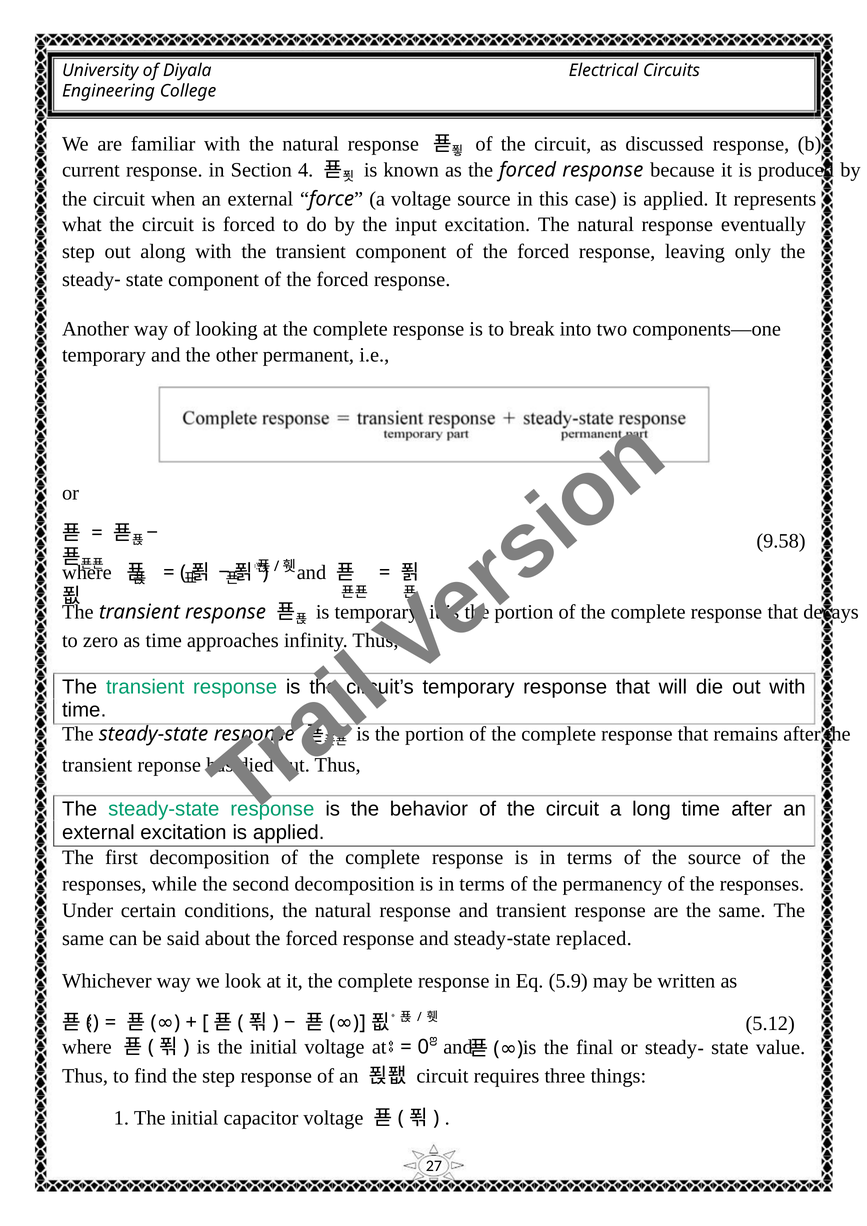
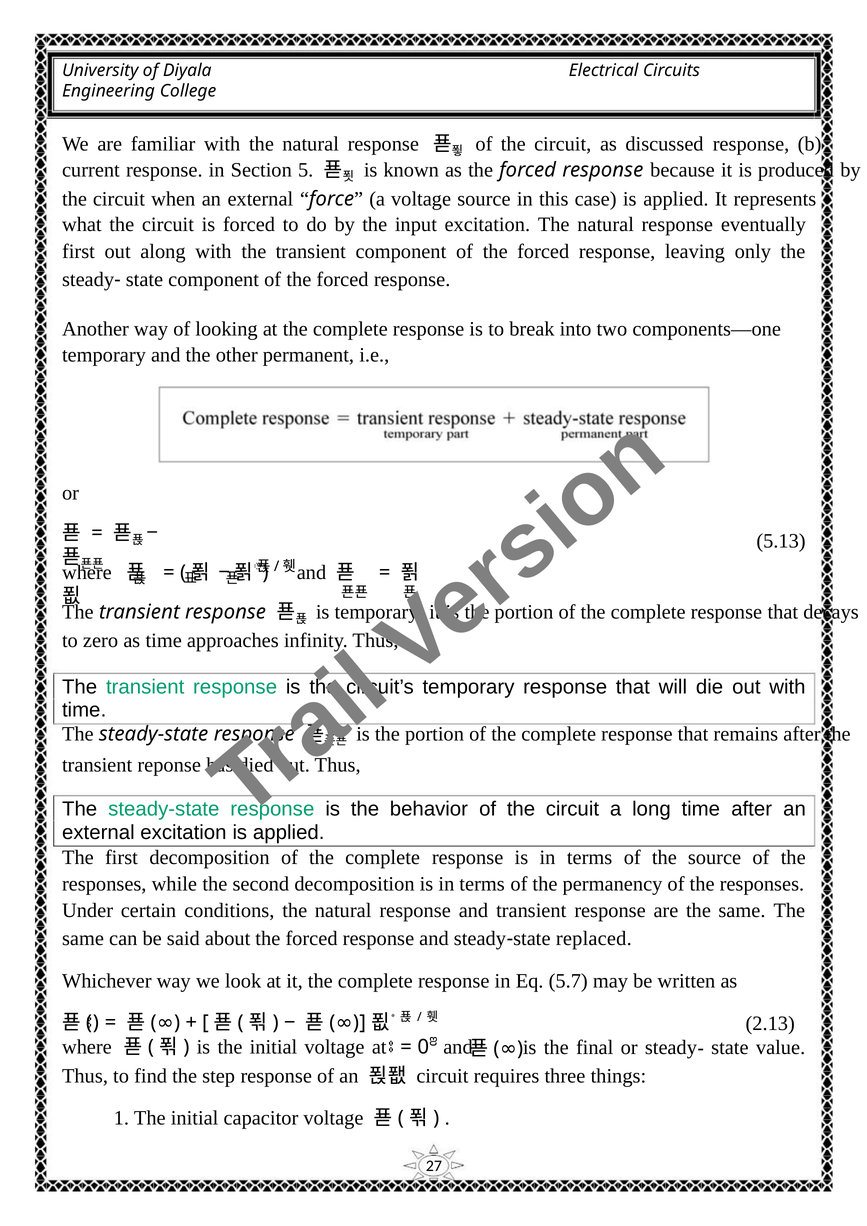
4: 4 -> 5
step at (78, 251): step -> first
9.58: 9.58 -> 5.13
5.9: 5.9 -> 5.7
5.12: 5.12 -> 2.13
